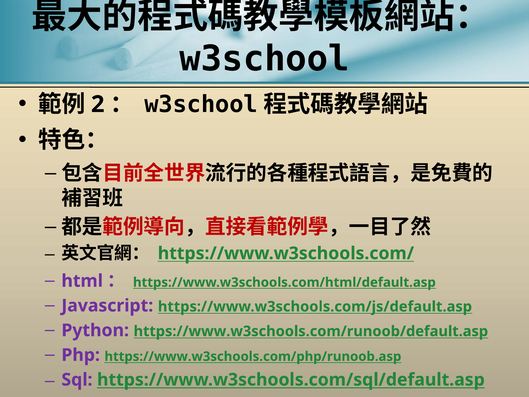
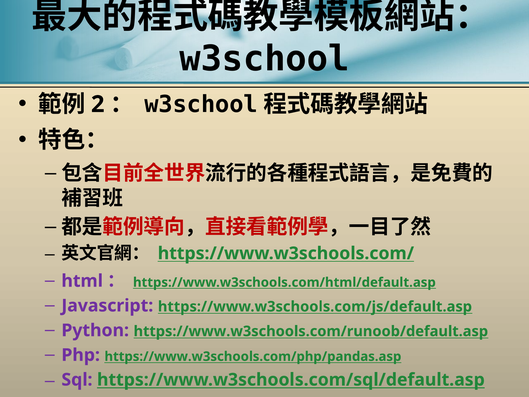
https://www.w3schools.com/php/runoob.asp: https://www.w3schools.com/php/runoob.asp -> https://www.w3schools.com/php/pandas.asp
